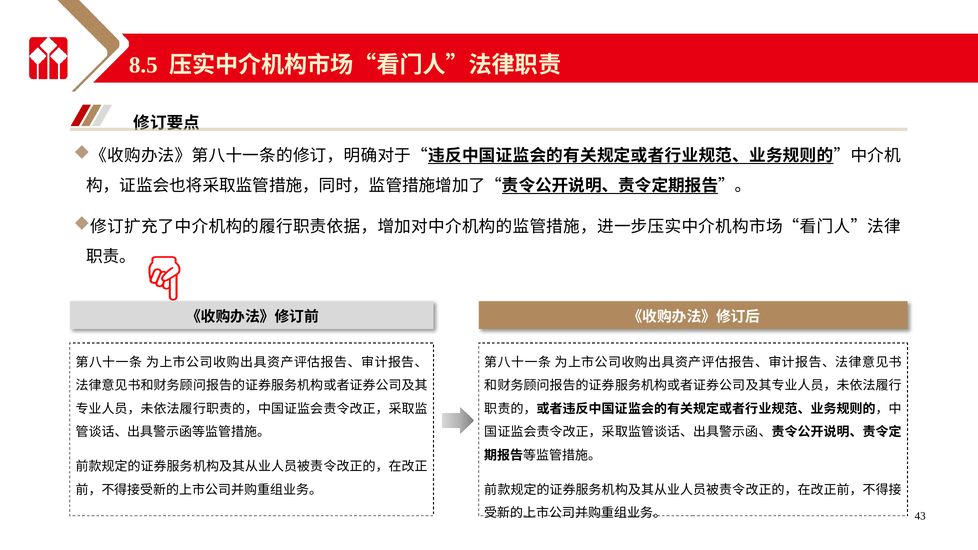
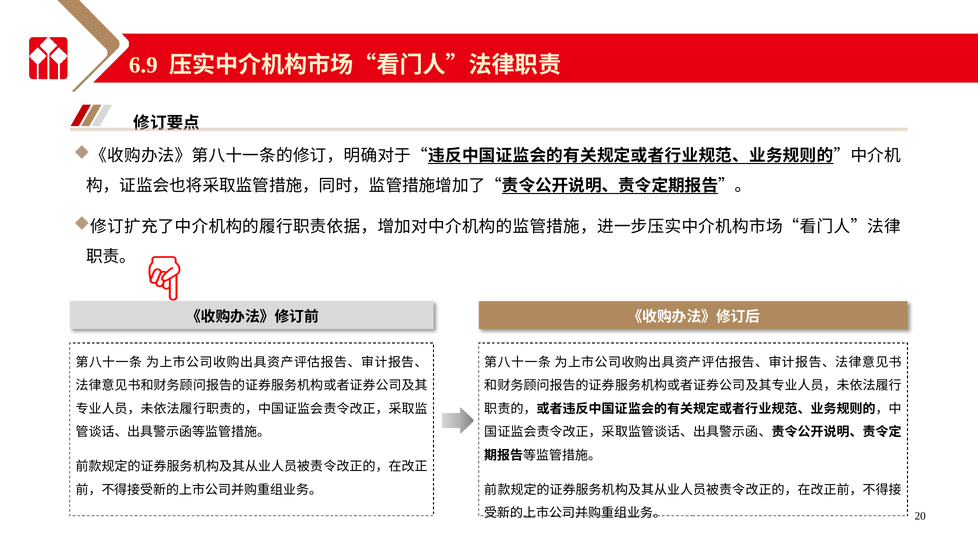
8.5: 8.5 -> 6.9
43: 43 -> 20
